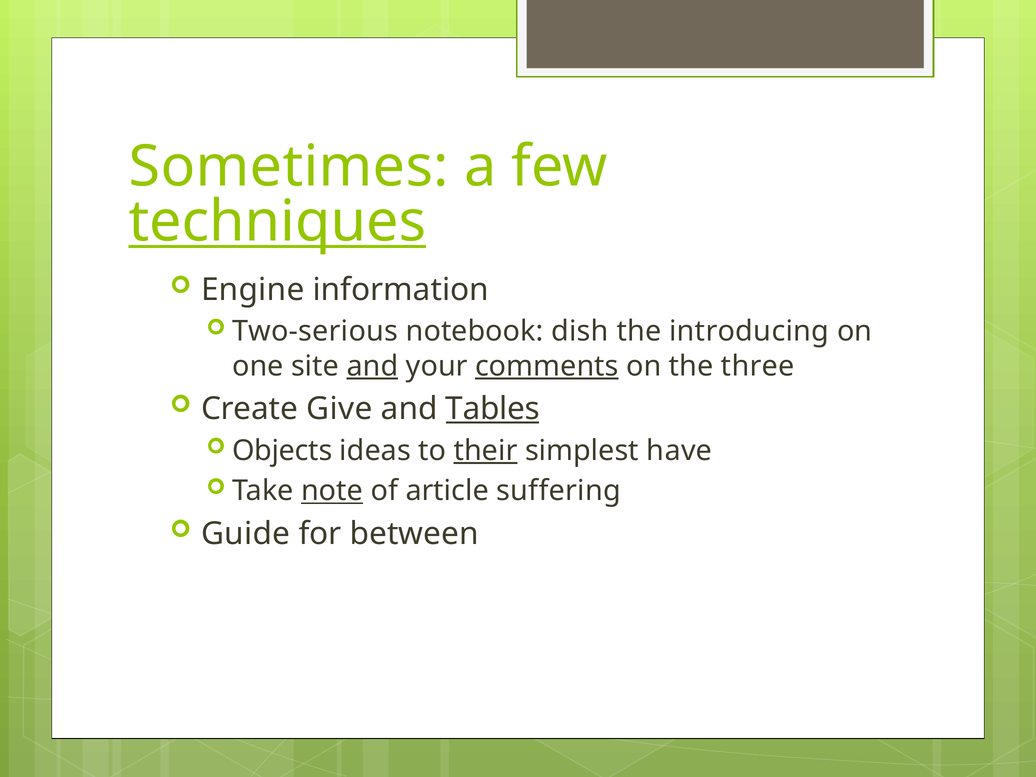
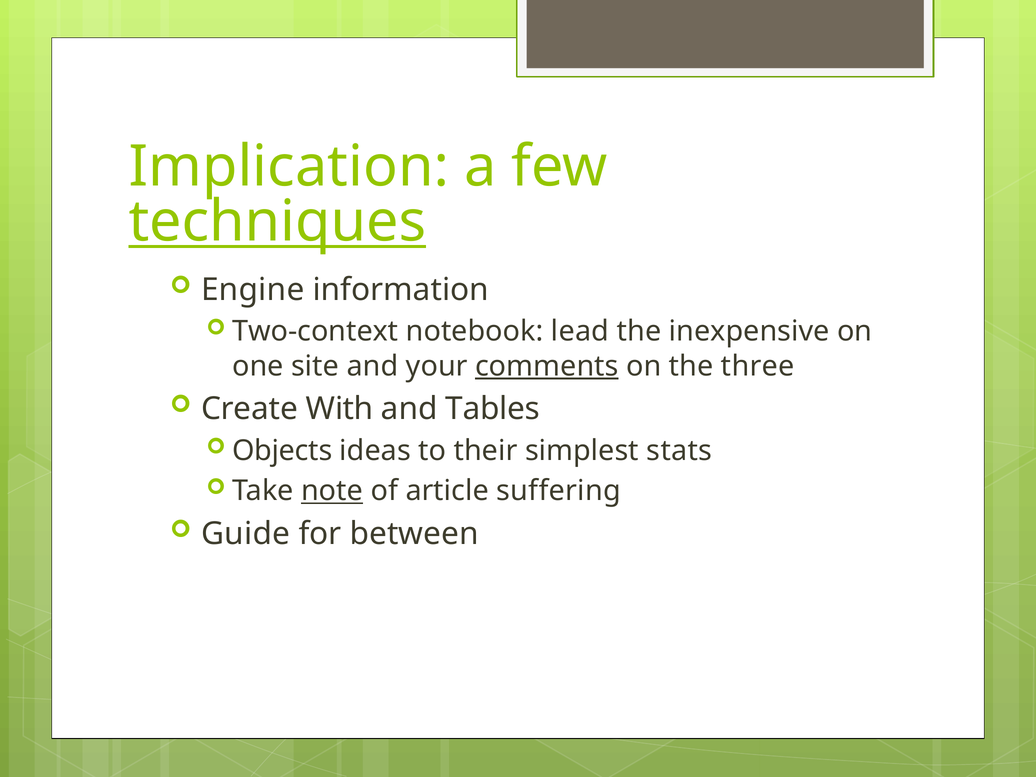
Sometimes: Sometimes -> Implication
Two-serious: Two-serious -> Two-context
dish: dish -> lead
introducing: introducing -> inexpensive
and at (372, 366) underline: present -> none
Give: Give -> With
Tables underline: present -> none
their underline: present -> none
have: have -> stats
